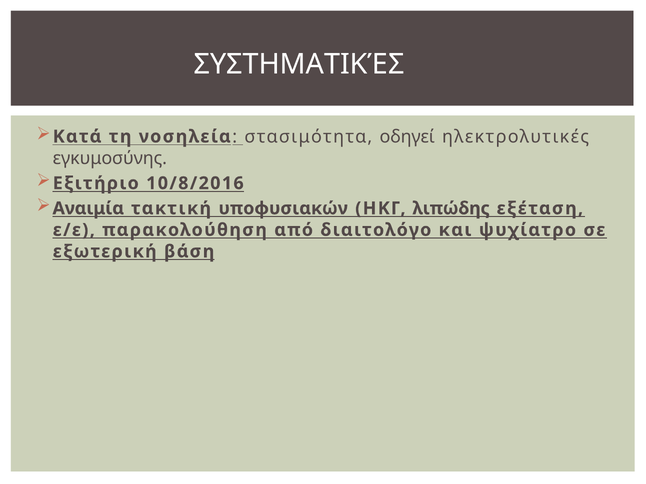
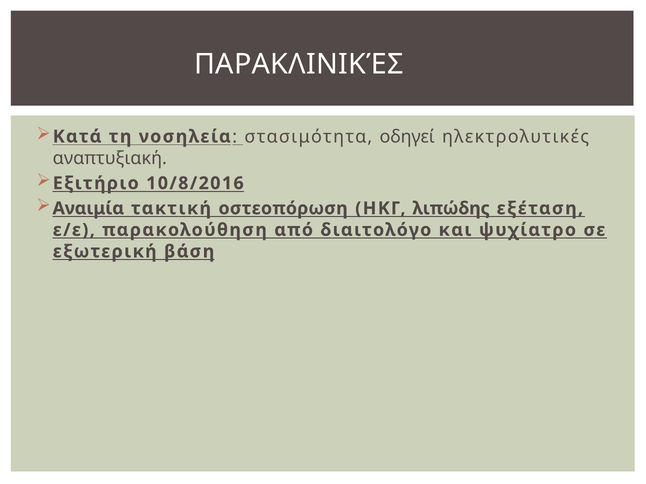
ΣΥΣΤΗΜΑΤΙΚΈΣ: ΣΥΣΤΗΜΑΤΙΚΈΣ -> ΠΑΡΑΚΛΙΝΙΚΈΣ
εγκυμοσύνης: εγκυμοσύνης -> αναπτυξιακή
υποφυσιακών: υποφυσιακών -> οστεοπόρωση
